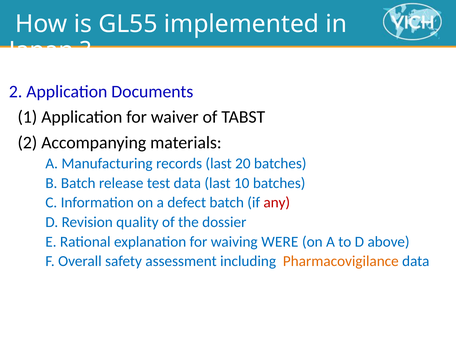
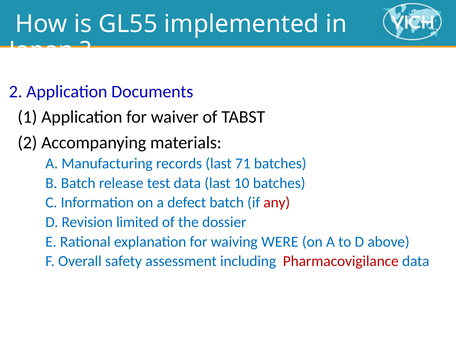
20: 20 -> 71
quality: quality -> limited
Pharmacovigilance colour: orange -> red
